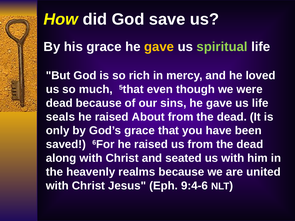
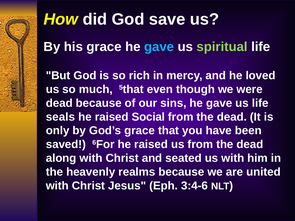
gave at (159, 47) colour: yellow -> light blue
About: About -> Social
9:4-6: 9:4-6 -> 3:4-6
